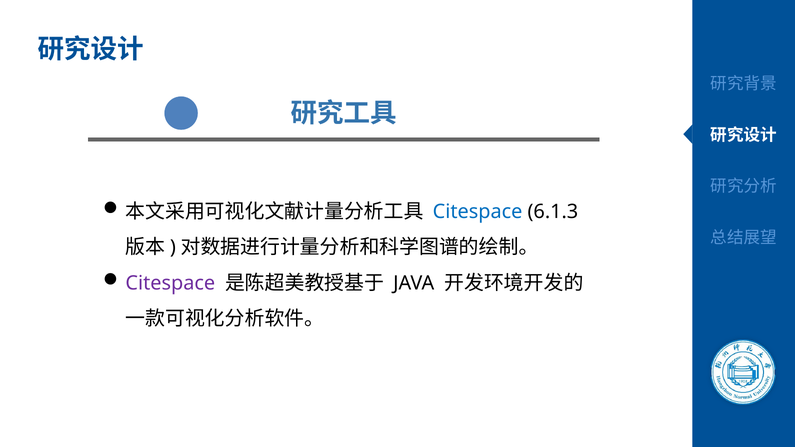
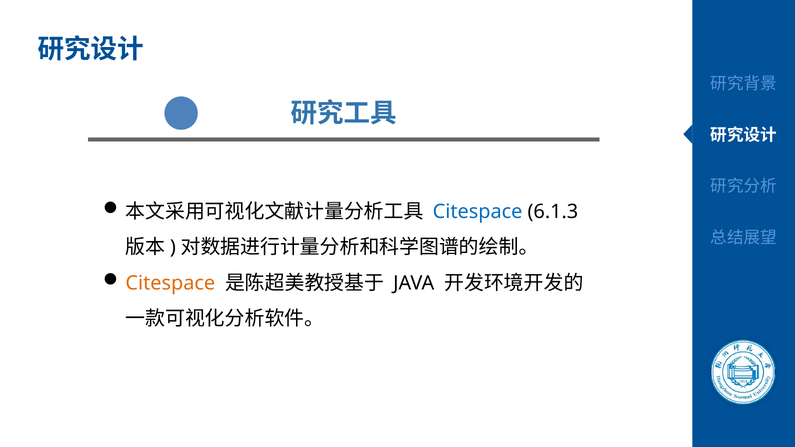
Citespace at (170, 283) colour: purple -> orange
